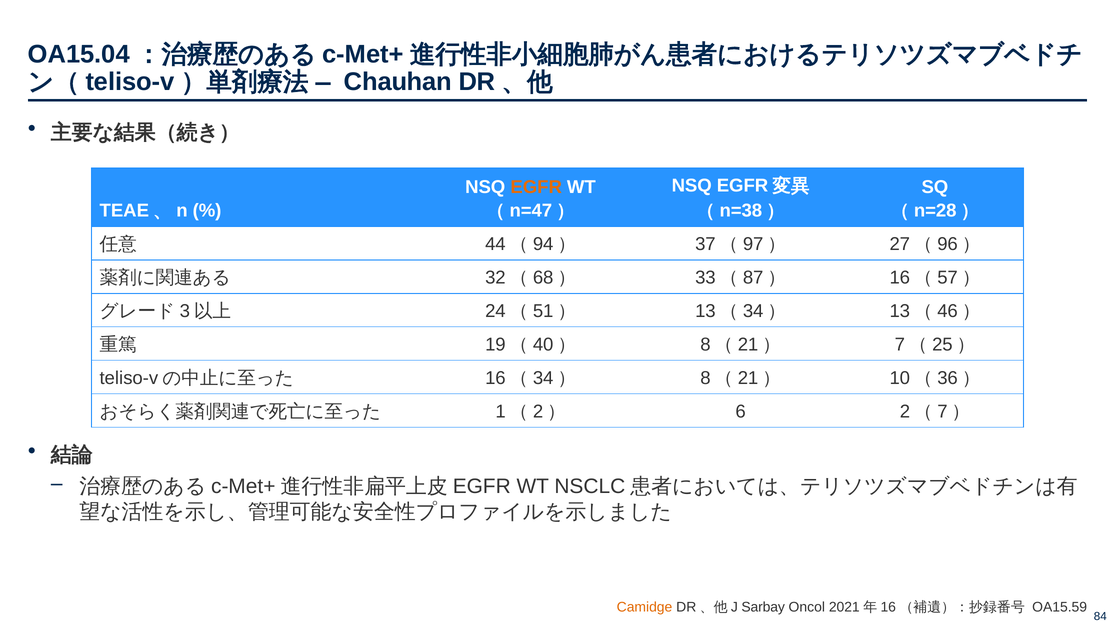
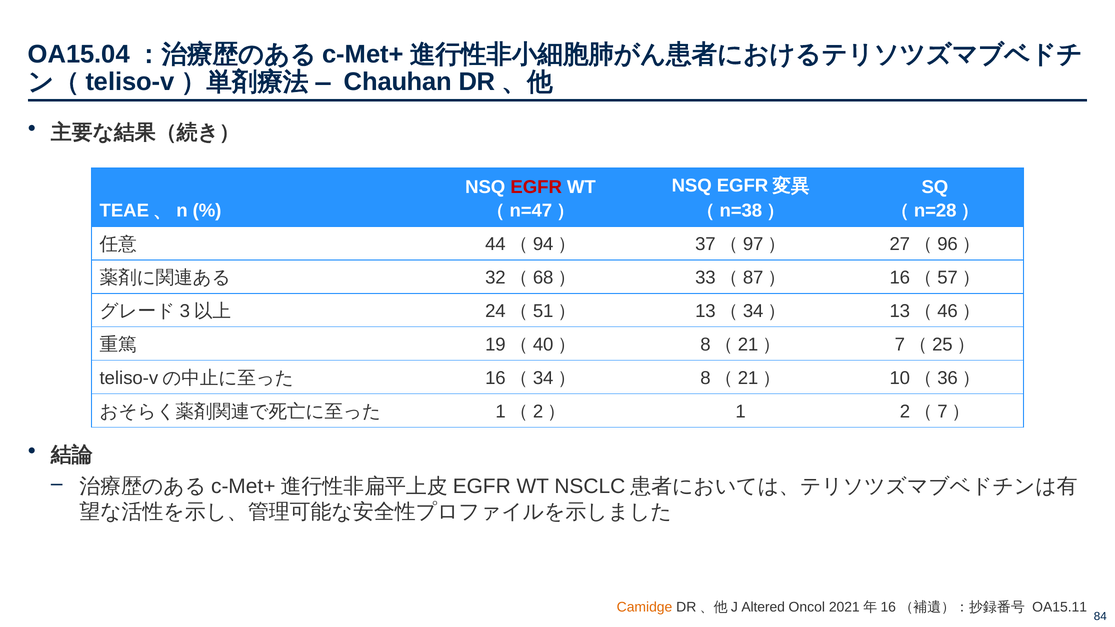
EGFR colour: orange -> red
6: 6 -> 1
Sarbay: Sarbay -> Altered
OA15.59: OA15.59 -> OA15.11
